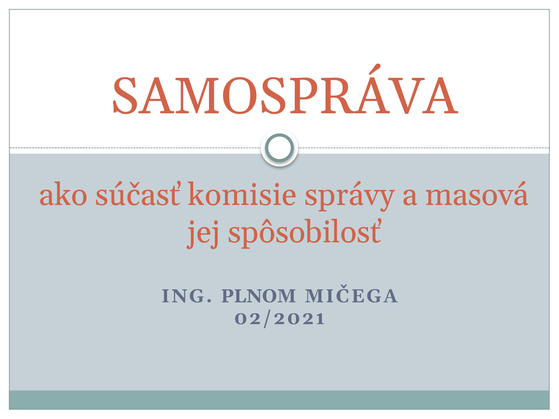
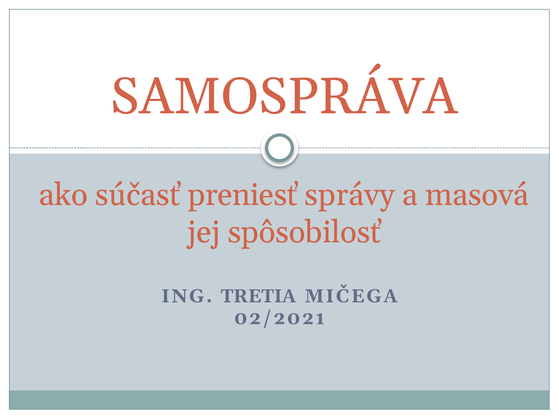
komisie: komisie -> preniesť
PLNOM: PLNOM -> TRETIA
